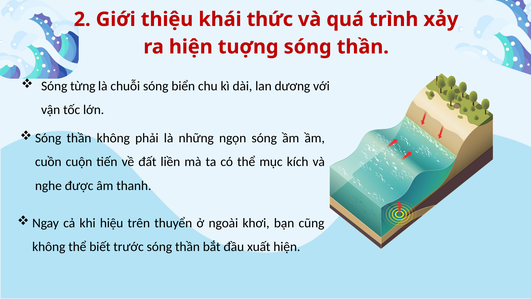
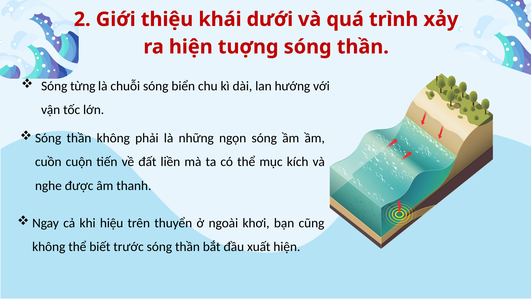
thức: thức -> dưới
dương: dương -> hướng
